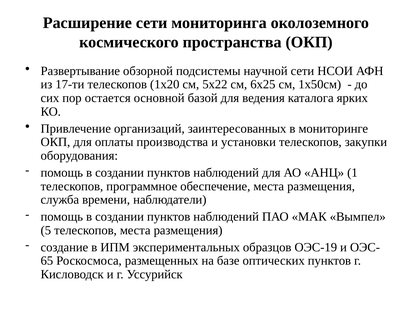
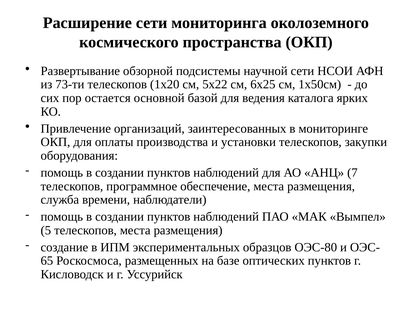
17-ти: 17-ти -> 73-ти
1: 1 -> 7
ОЭС-19: ОЭС-19 -> ОЭС-80
